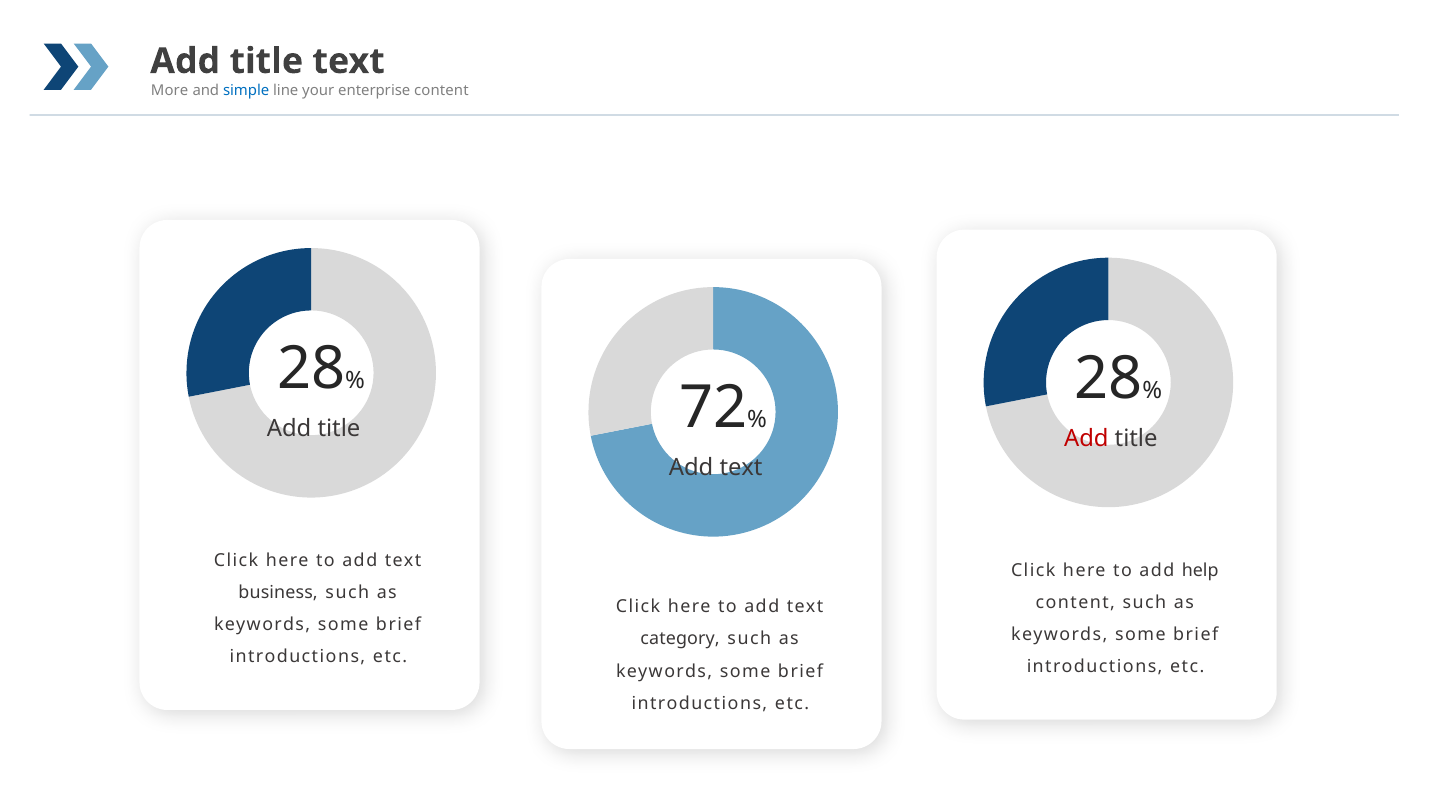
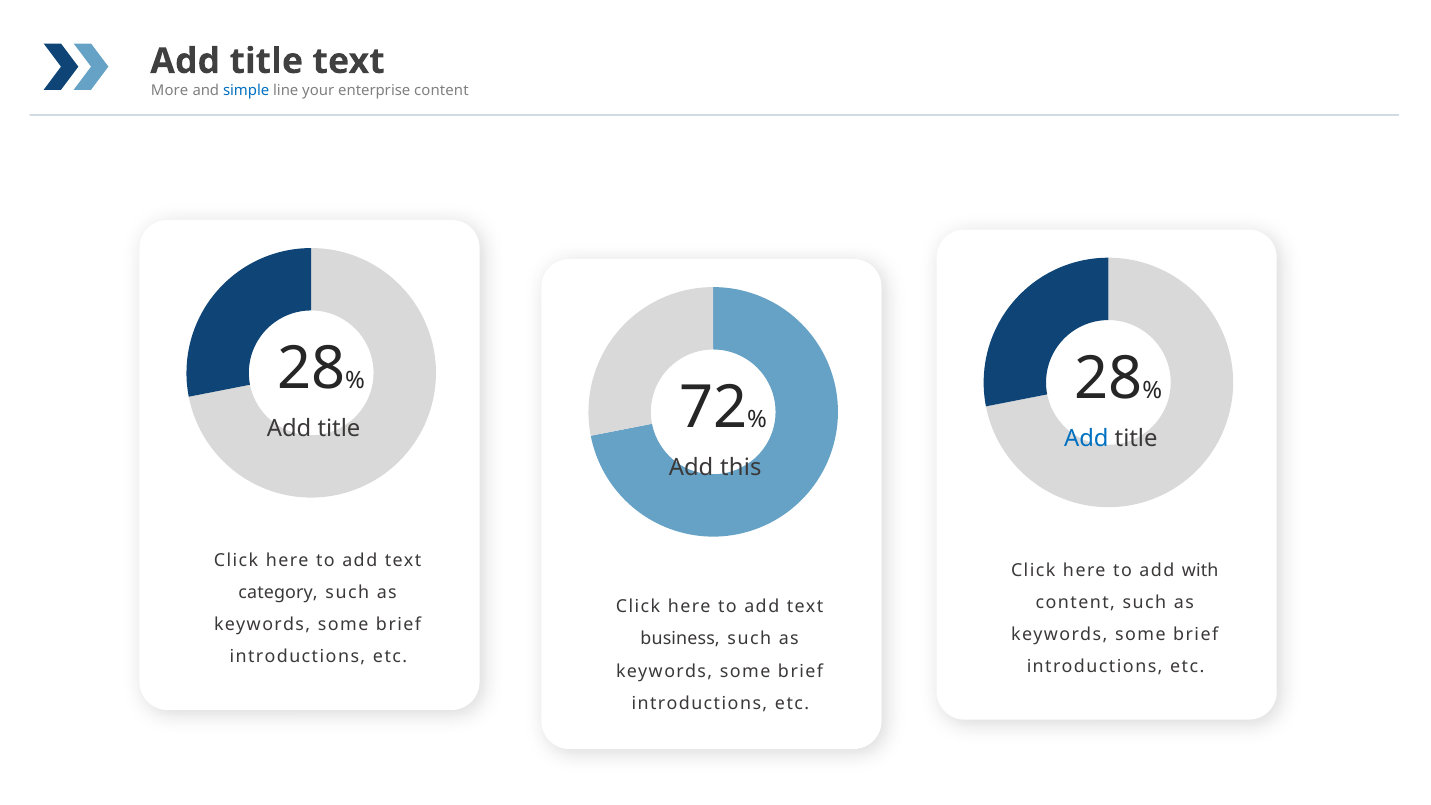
Add at (1086, 438) colour: red -> blue
text at (741, 468): text -> this
help: help -> with
business: business -> category
category: category -> business
